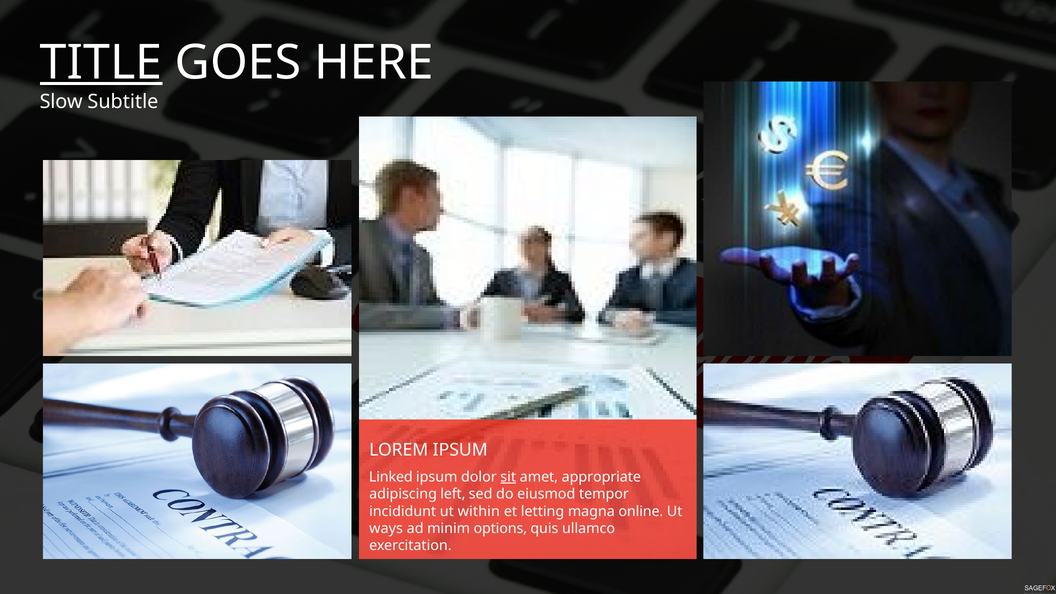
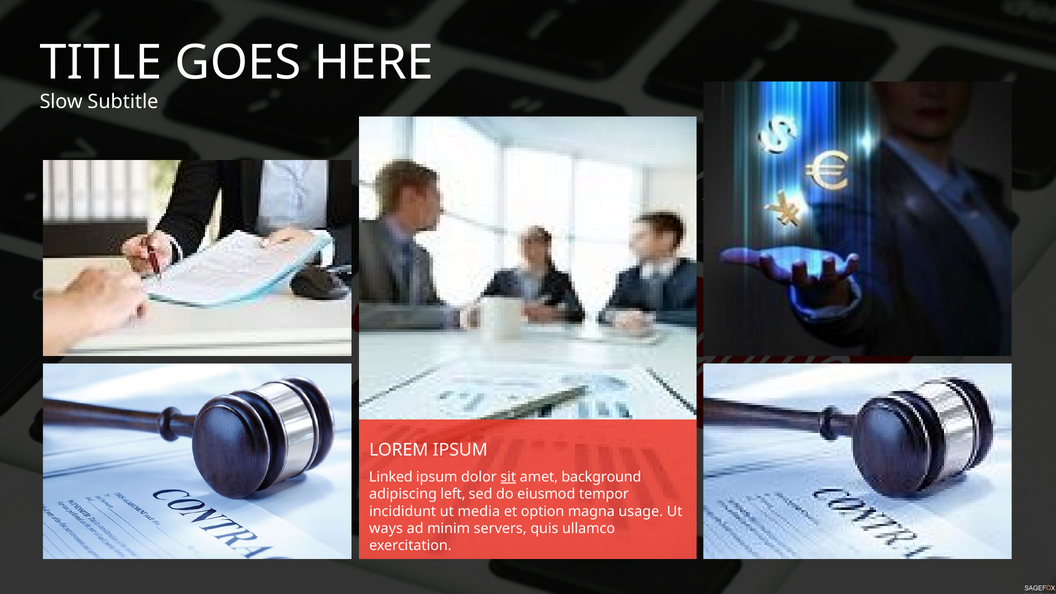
TITLE underline: present -> none
appropriate: appropriate -> background
within: within -> media
letting: letting -> option
online: online -> usage
options: options -> servers
